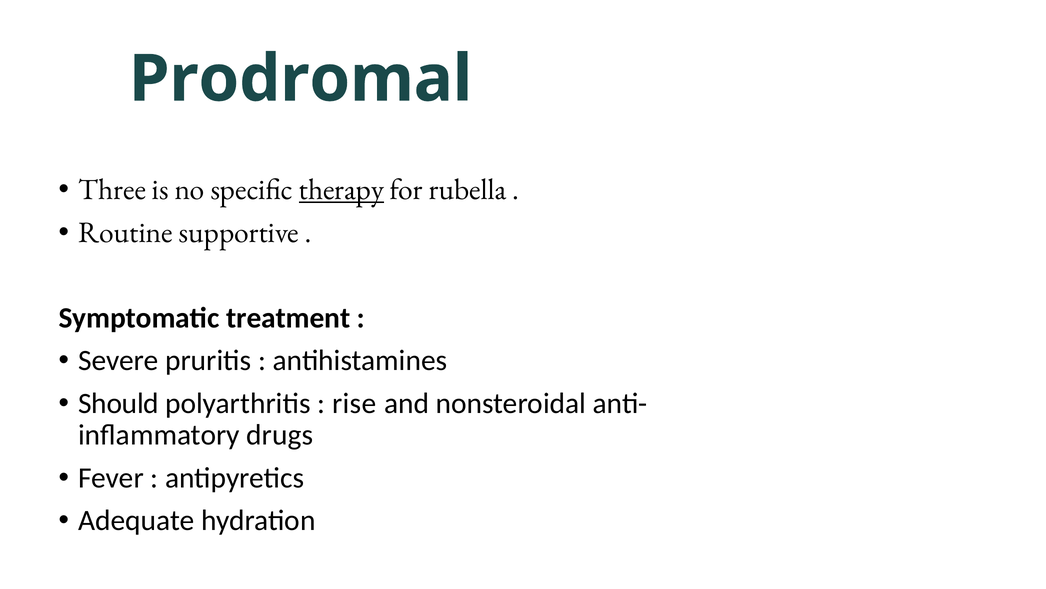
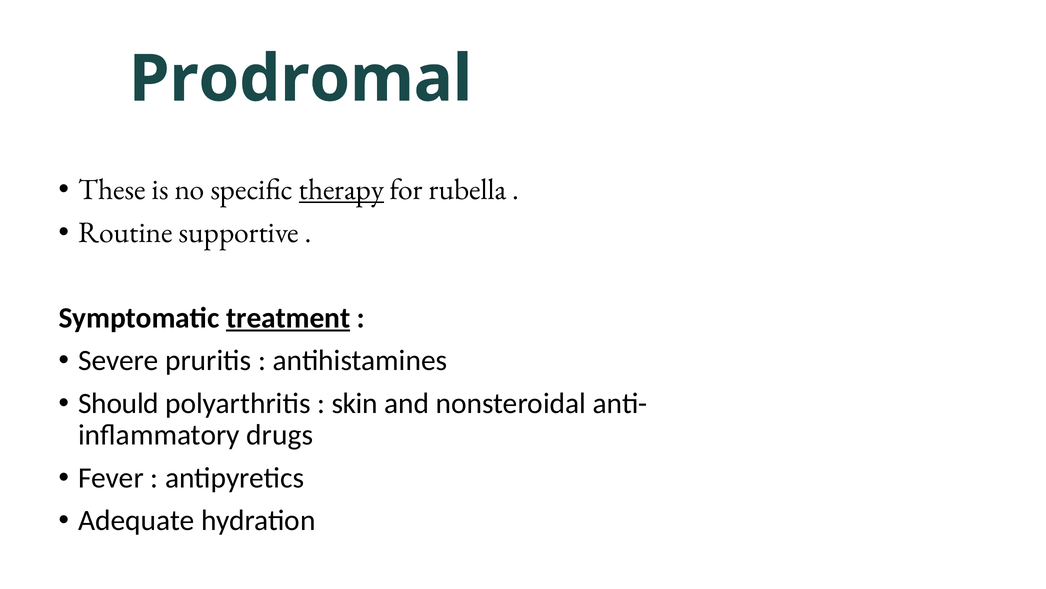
Three: Three -> These
treatment underline: none -> present
rise: rise -> skin
